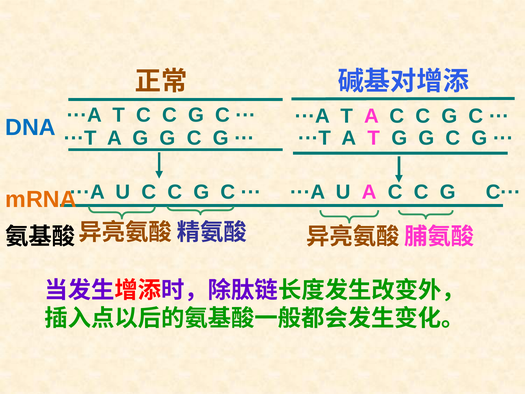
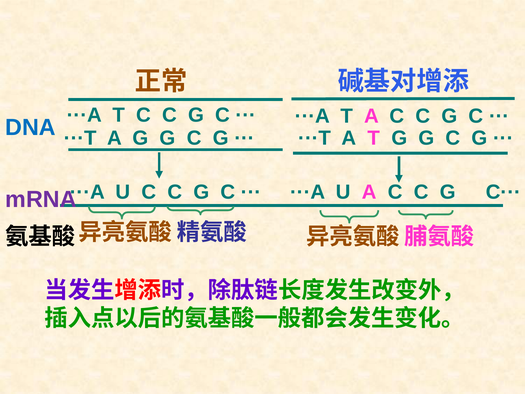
mRNA colour: orange -> purple
